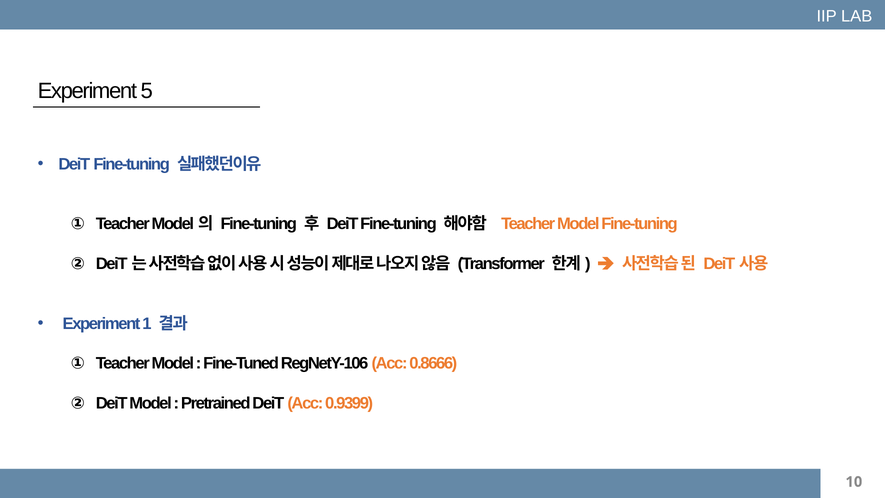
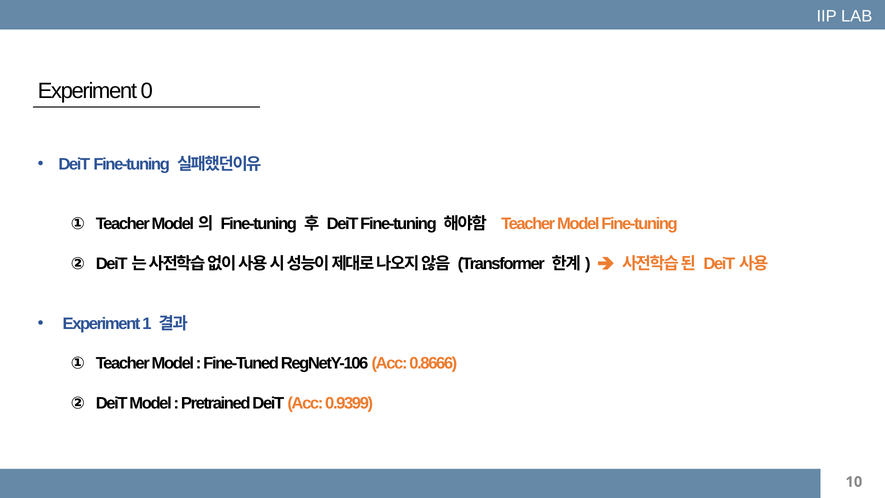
5: 5 -> 0
